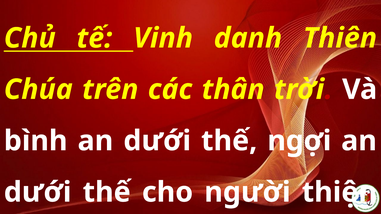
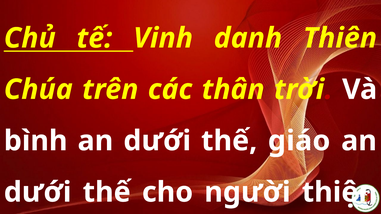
ngợi: ngợi -> giáo
